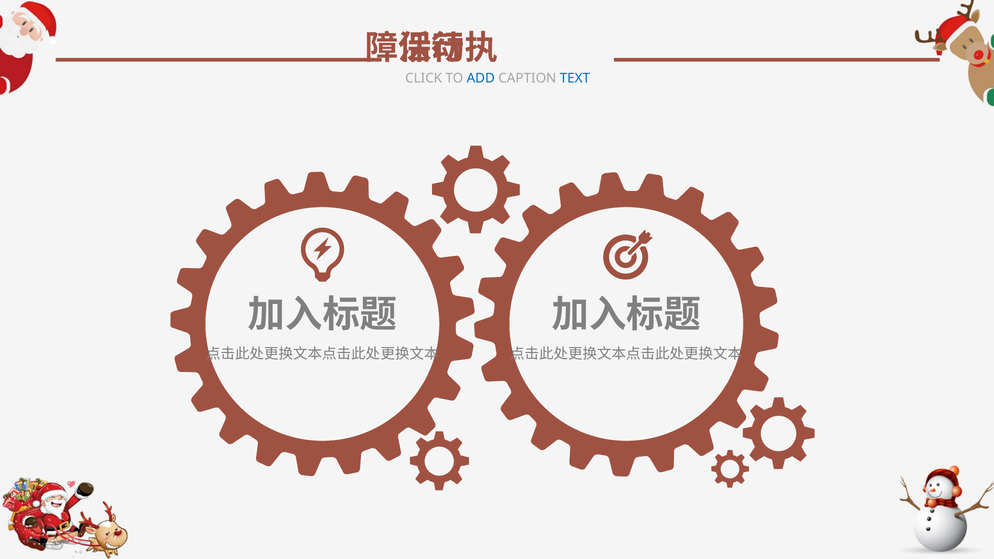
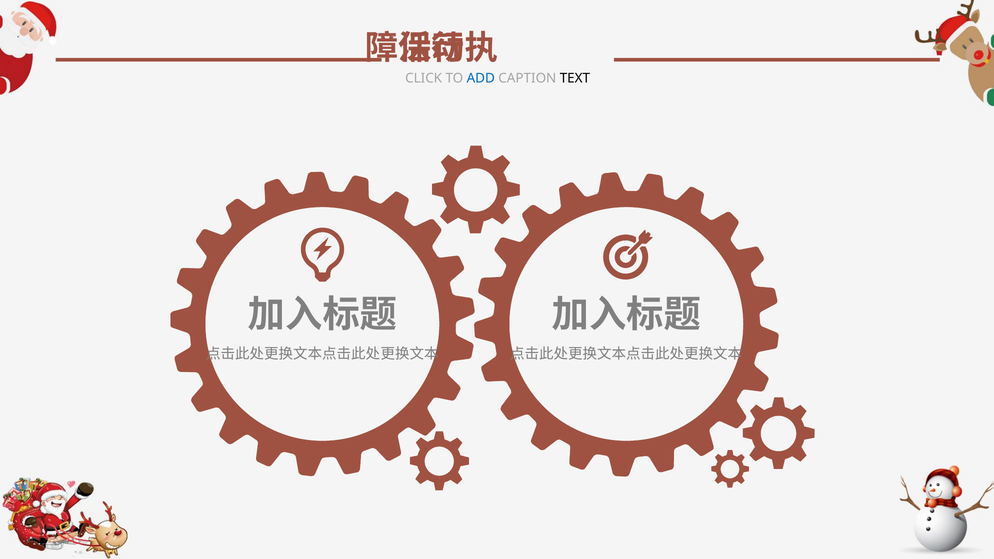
TEXT colour: blue -> black
